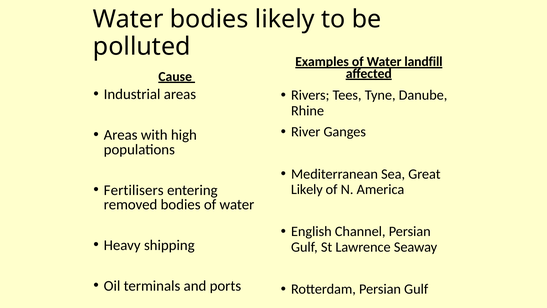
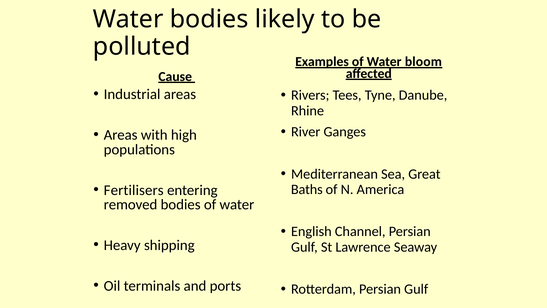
landfill: landfill -> bloom
Likely at (307, 189): Likely -> Baths
